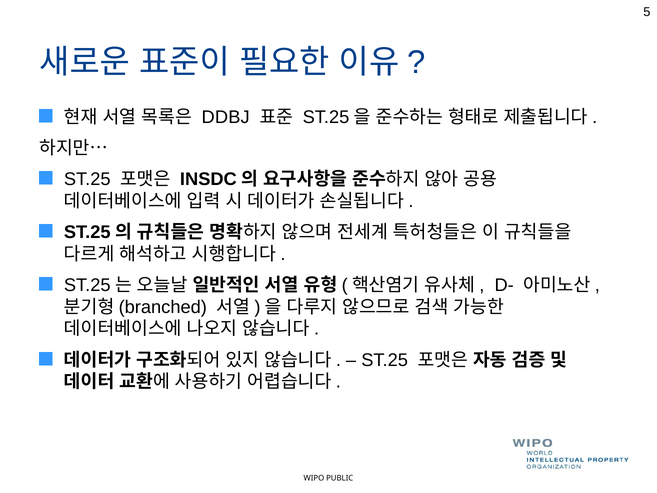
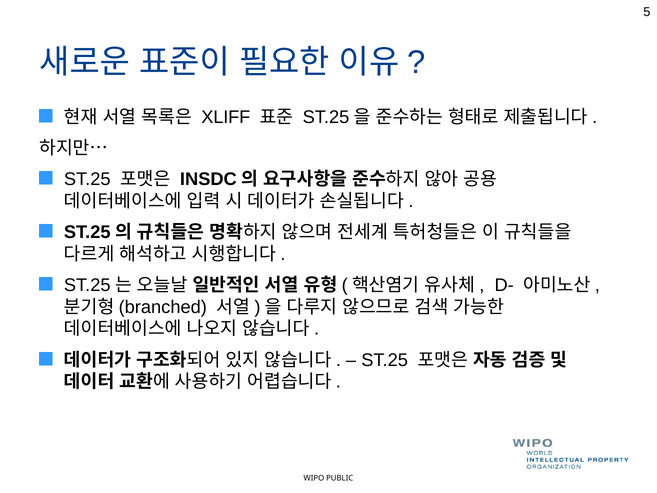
DDBJ: DDBJ -> XLIFF
